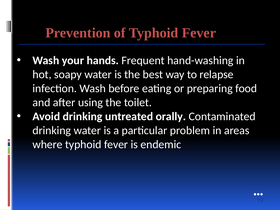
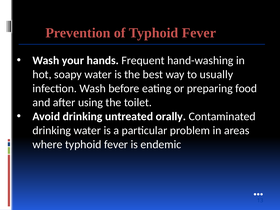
relapse: relapse -> usually
